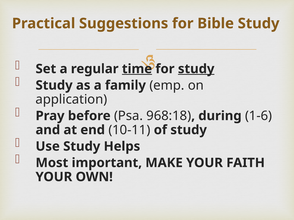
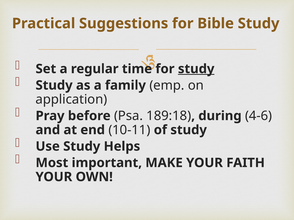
time underline: present -> none
968:18: 968:18 -> 189:18
1-6: 1-6 -> 4-6
